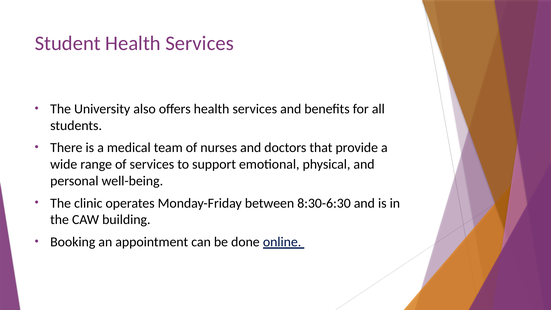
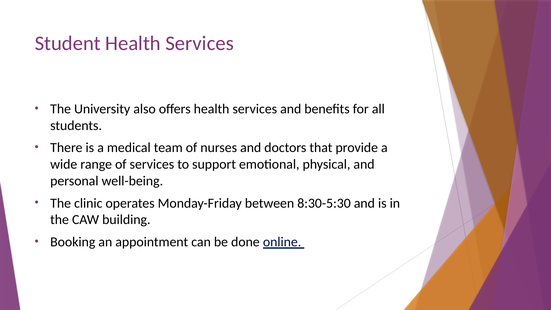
8:30-6:30: 8:30-6:30 -> 8:30-5:30
